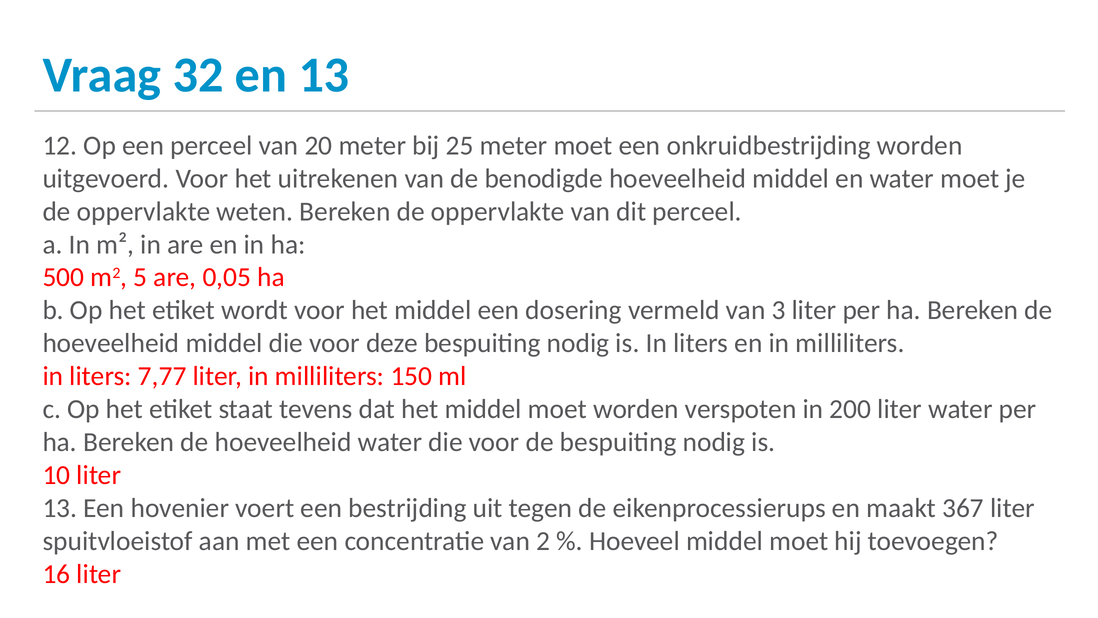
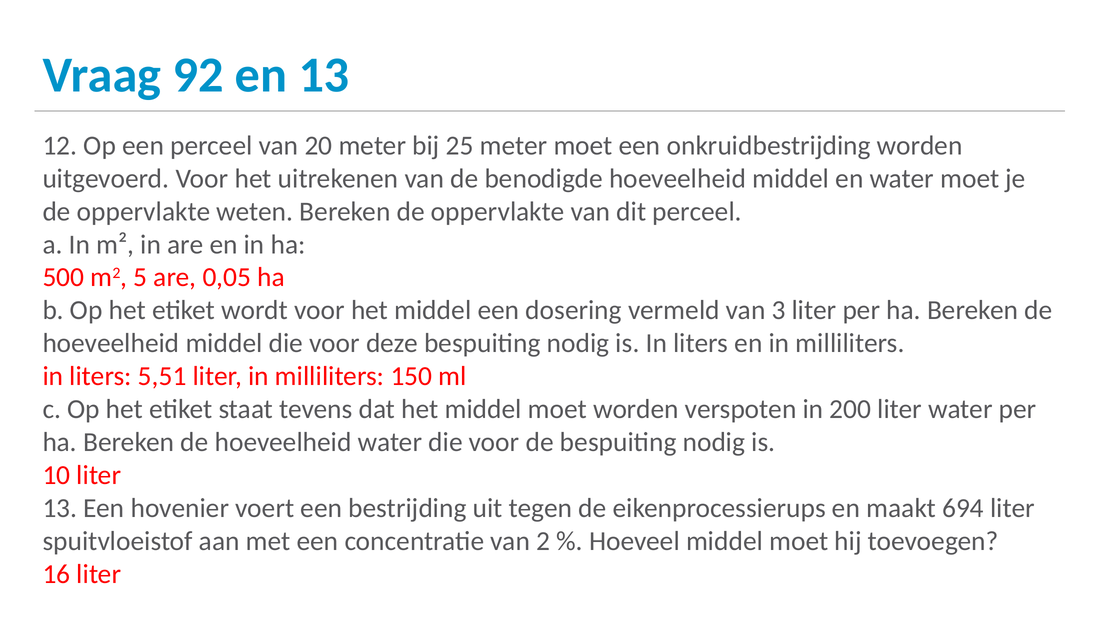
32: 32 -> 92
7,77: 7,77 -> 5,51
367: 367 -> 694
